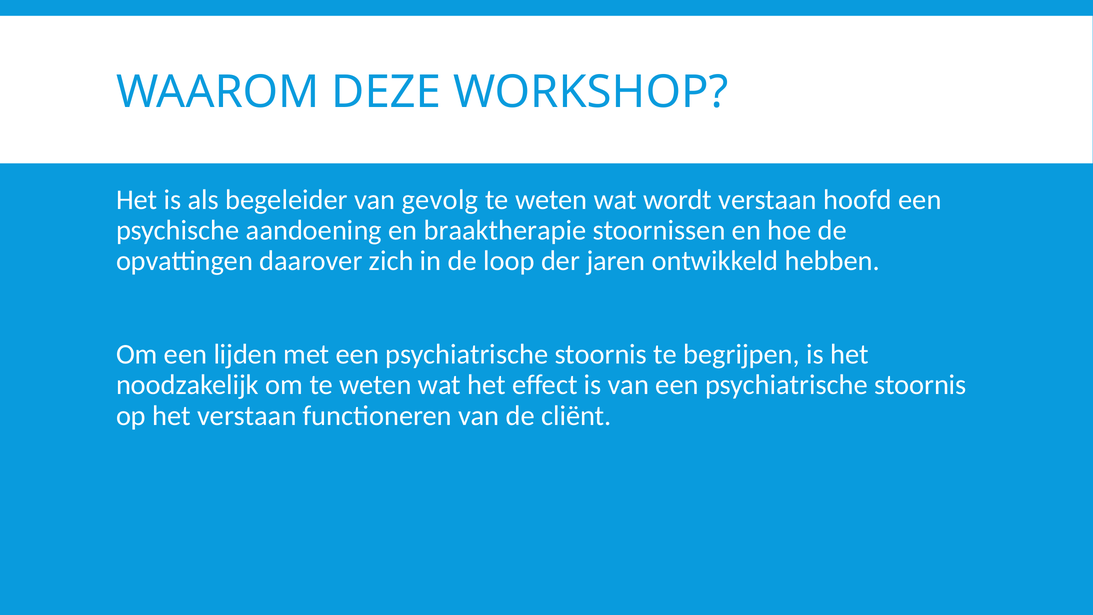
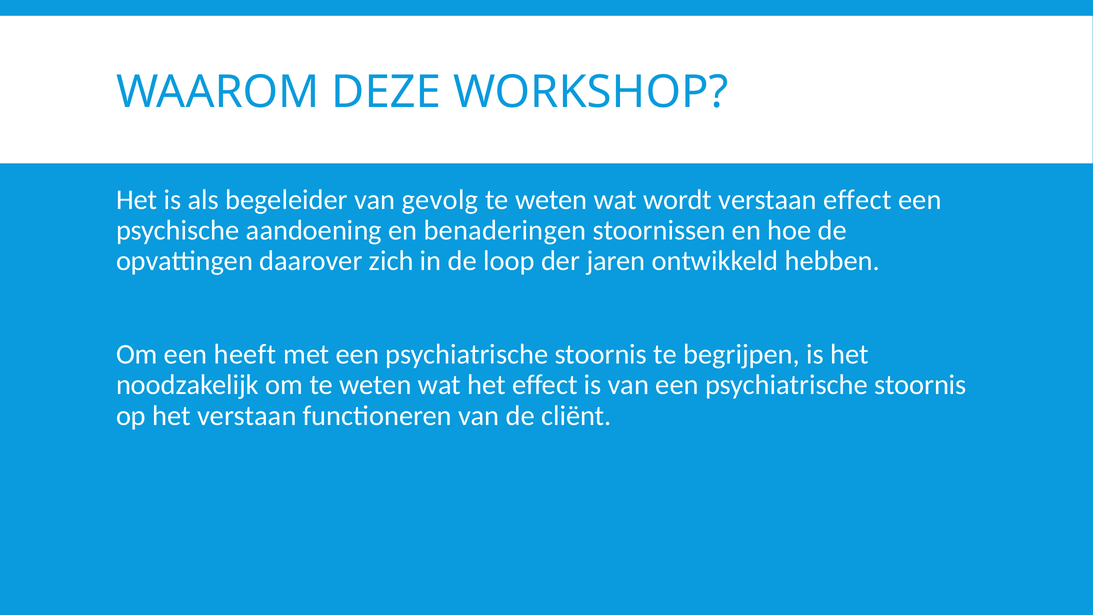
verstaan hoofd: hoofd -> effect
braaktherapie: braaktherapie -> benaderingen
lijden: lijden -> heeft
